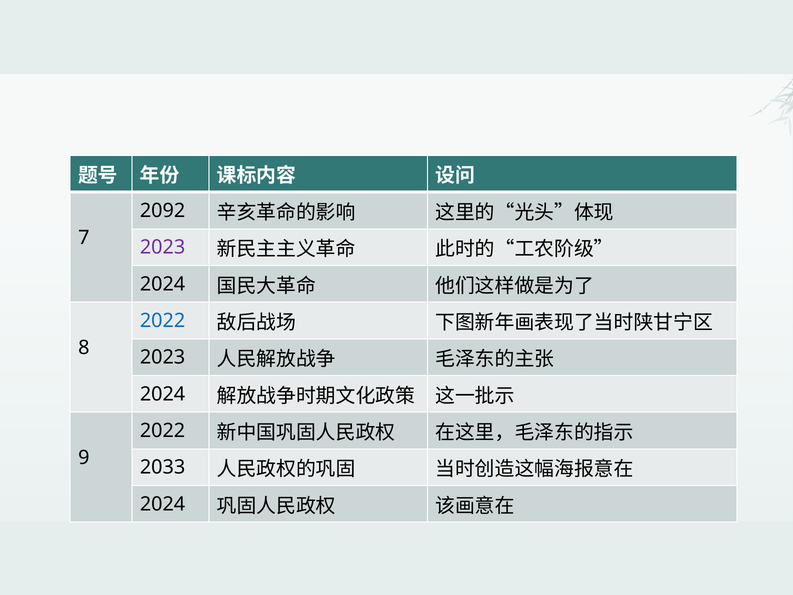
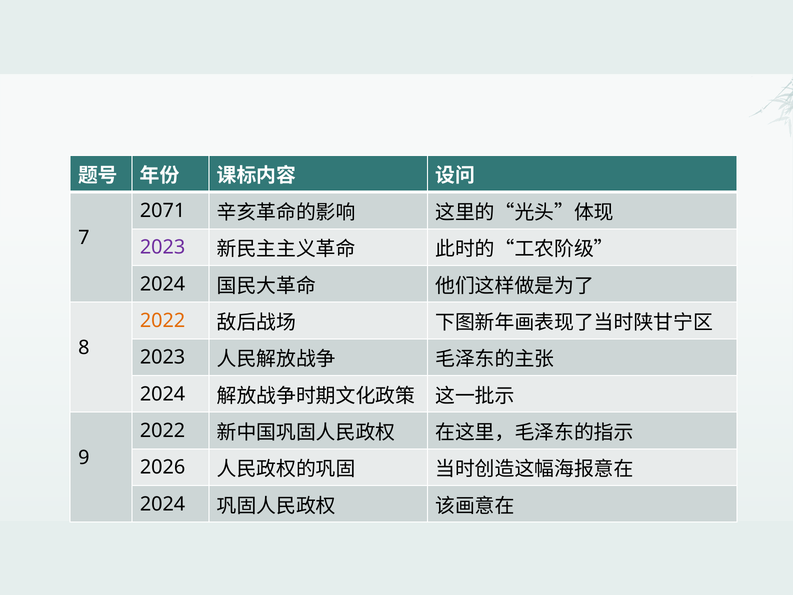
2092: 2092 -> 2071
2022 at (163, 321) colour: blue -> orange
2033: 2033 -> 2026
